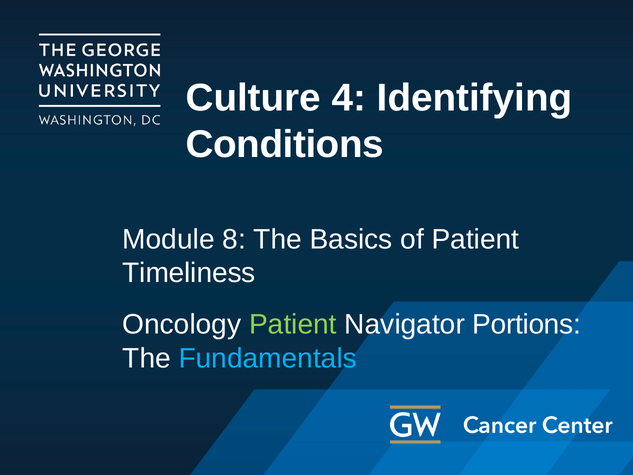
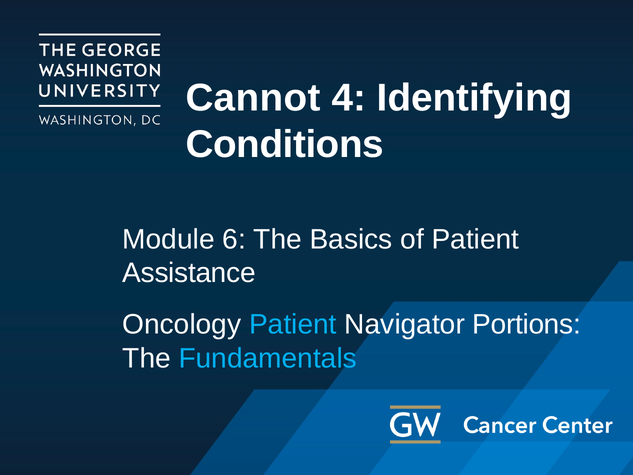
Culture: Culture -> Cannot
8: 8 -> 6
Timeliness: Timeliness -> Assistance
Patient at (293, 324) colour: light green -> light blue
